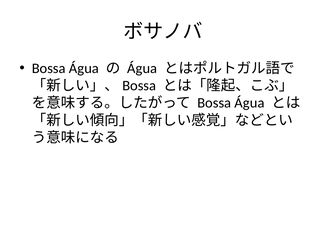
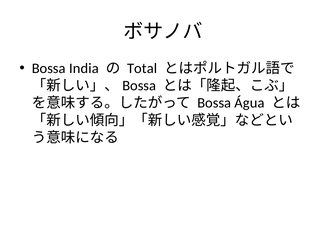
Água at (84, 68): Água -> India
Água at (142, 68): Água -> Total
